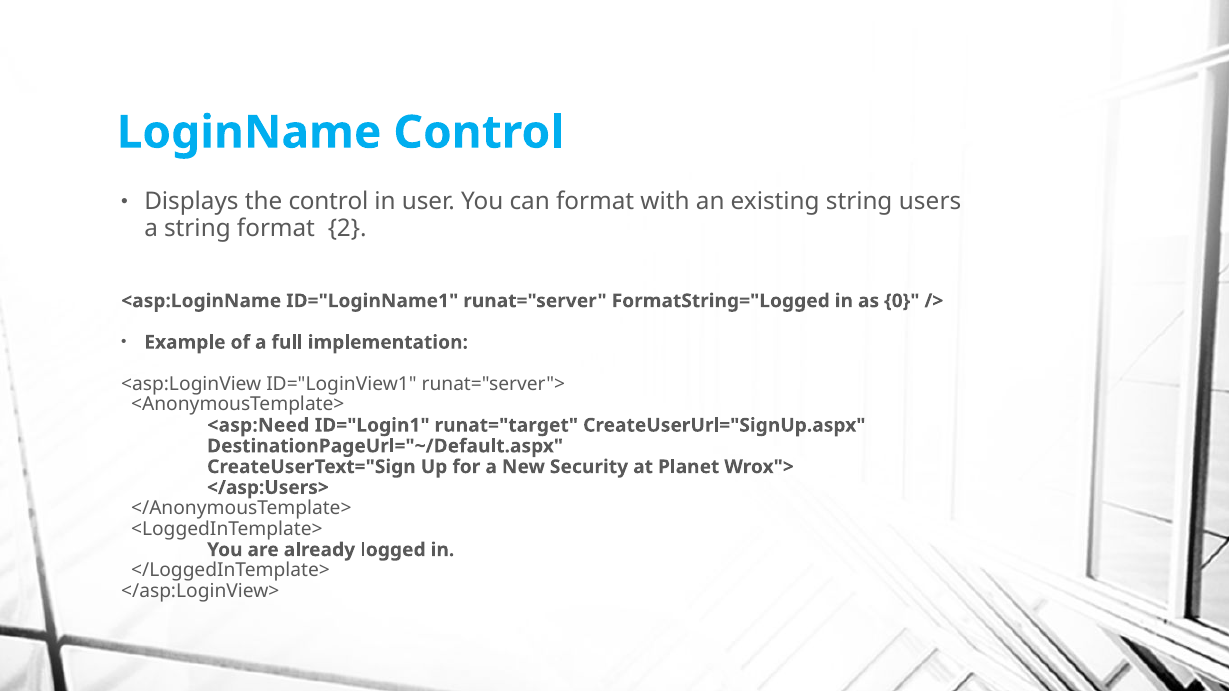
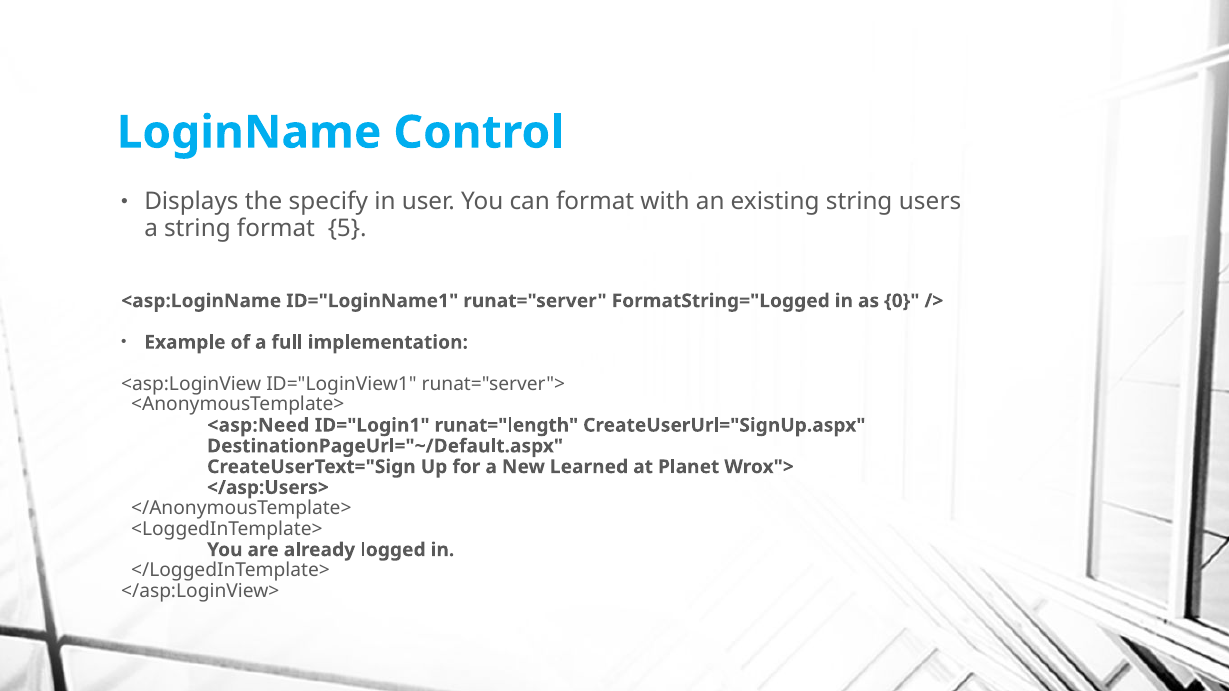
the control: control -> specify
2: 2 -> 5
runat="target: runat="target -> runat="length
Security: Security -> Learned
